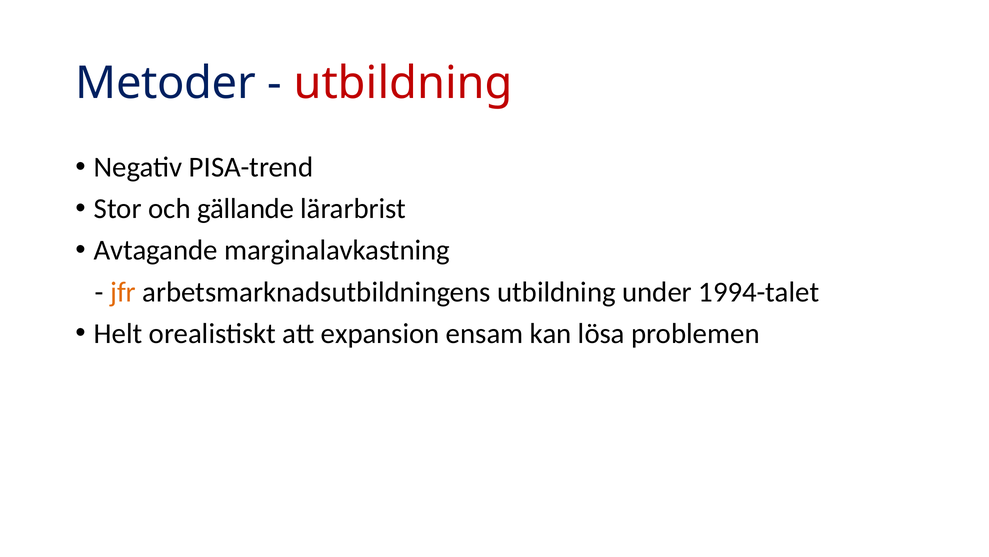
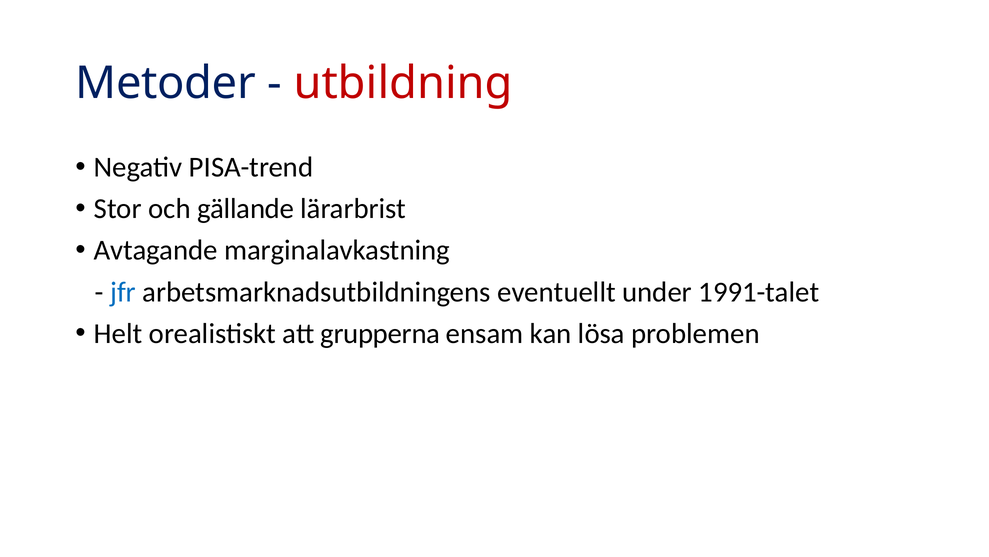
jfr colour: orange -> blue
arbetsmarknadsutbildningens utbildning: utbildning -> eventuellt
1994-talet: 1994-talet -> 1991-talet
expansion: expansion -> grupperna
